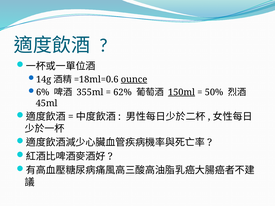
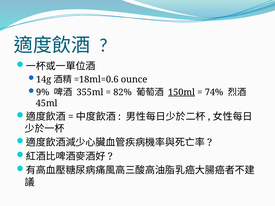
ounce underline: present -> none
6%: 6% -> 9%
62%: 62% -> 82%
50%: 50% -> 74%
